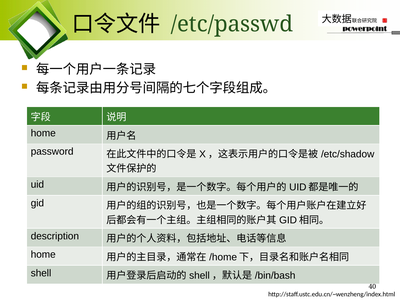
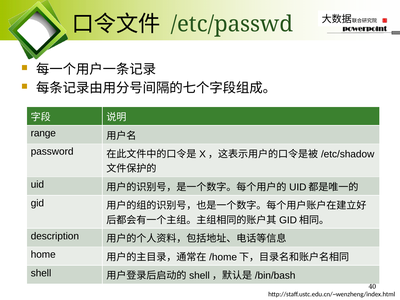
home at (43, 133): home -> range
